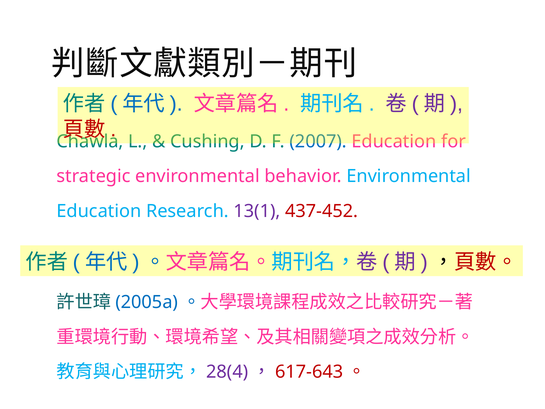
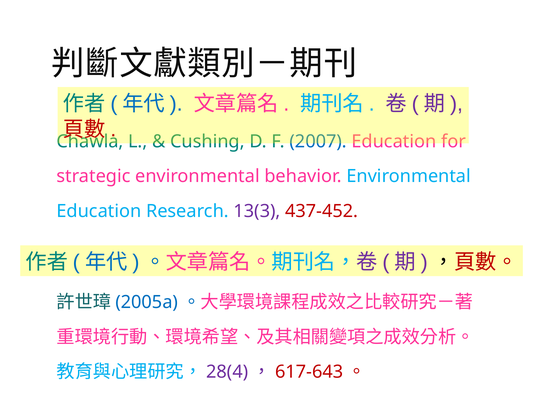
13(1: 13(1 -> 13(3
